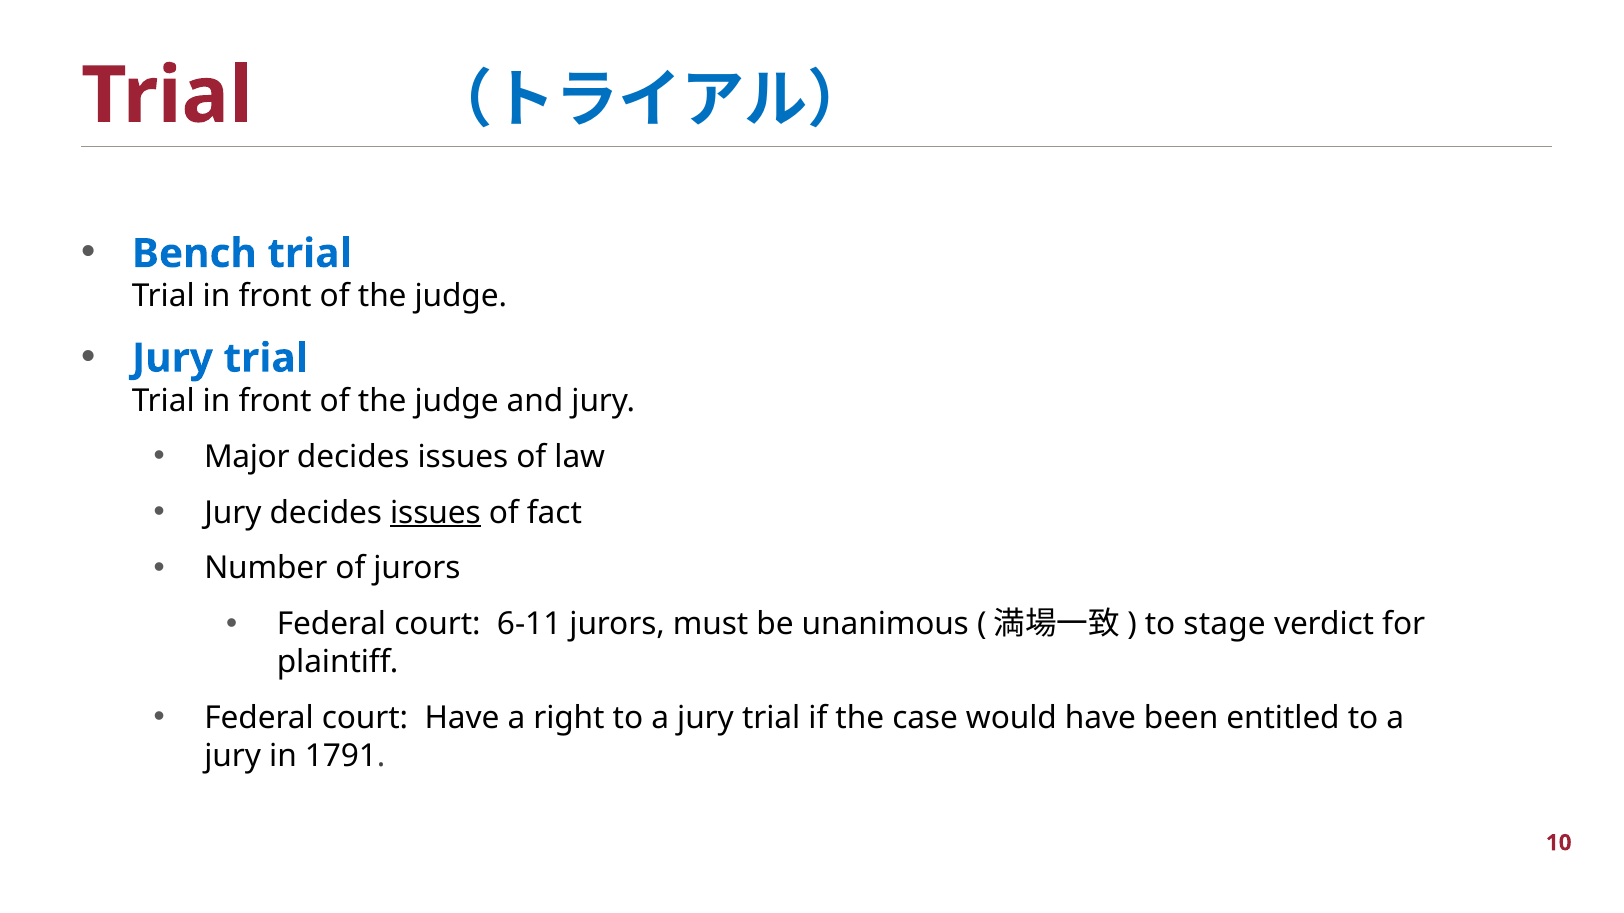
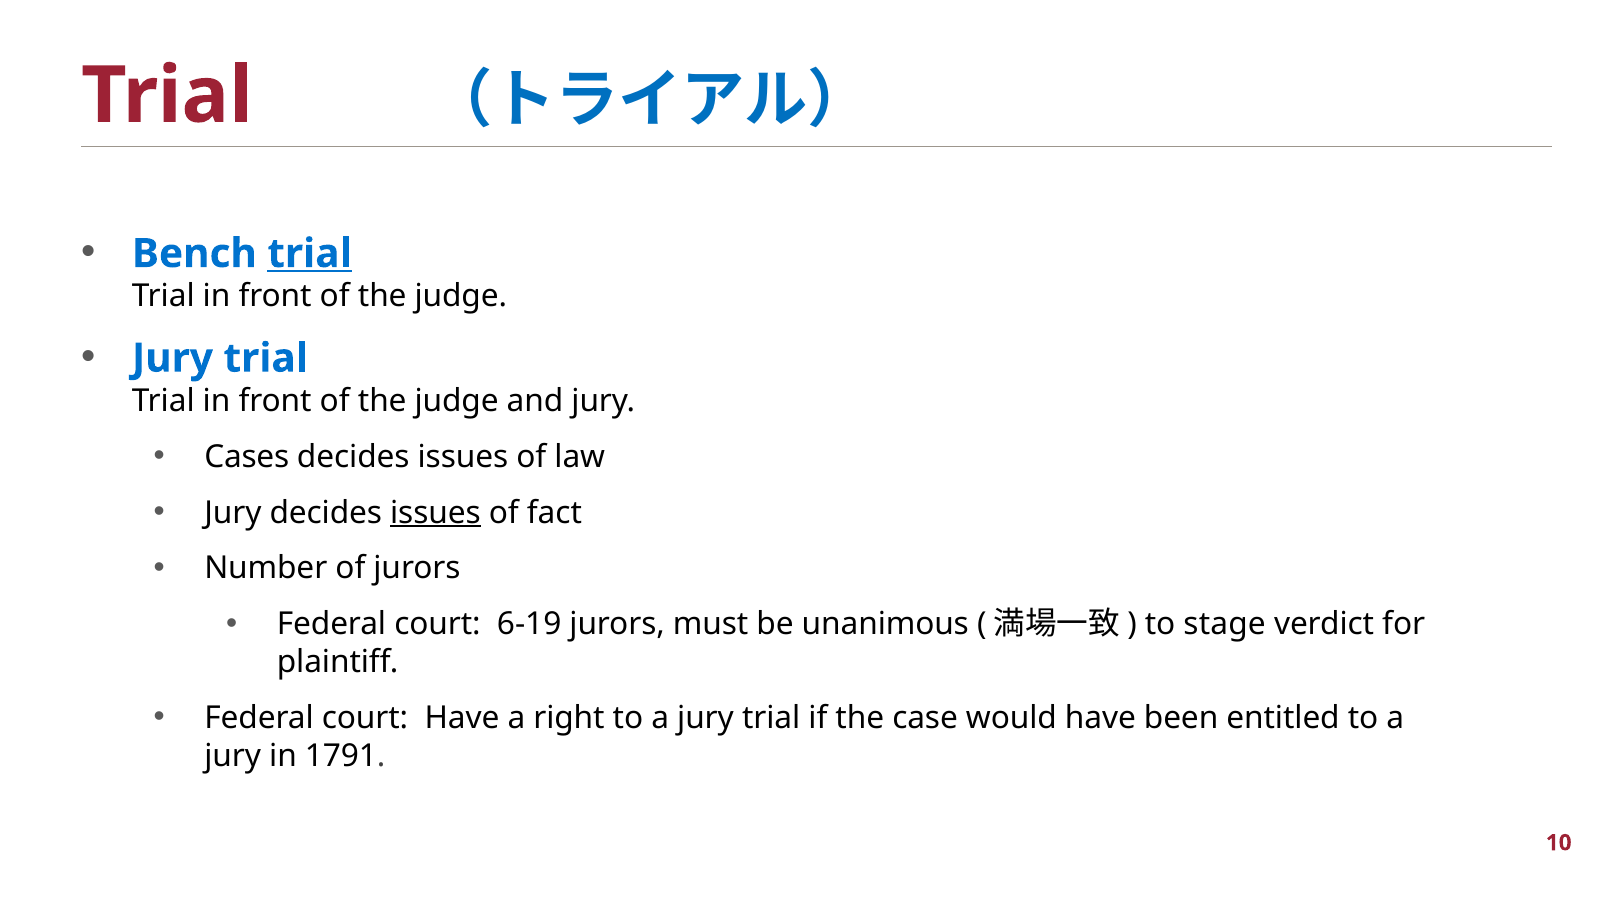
trial at (310, 254) underline: none -> present
Major: Major -> Cases
6-11: 6-11 -> 6-19
